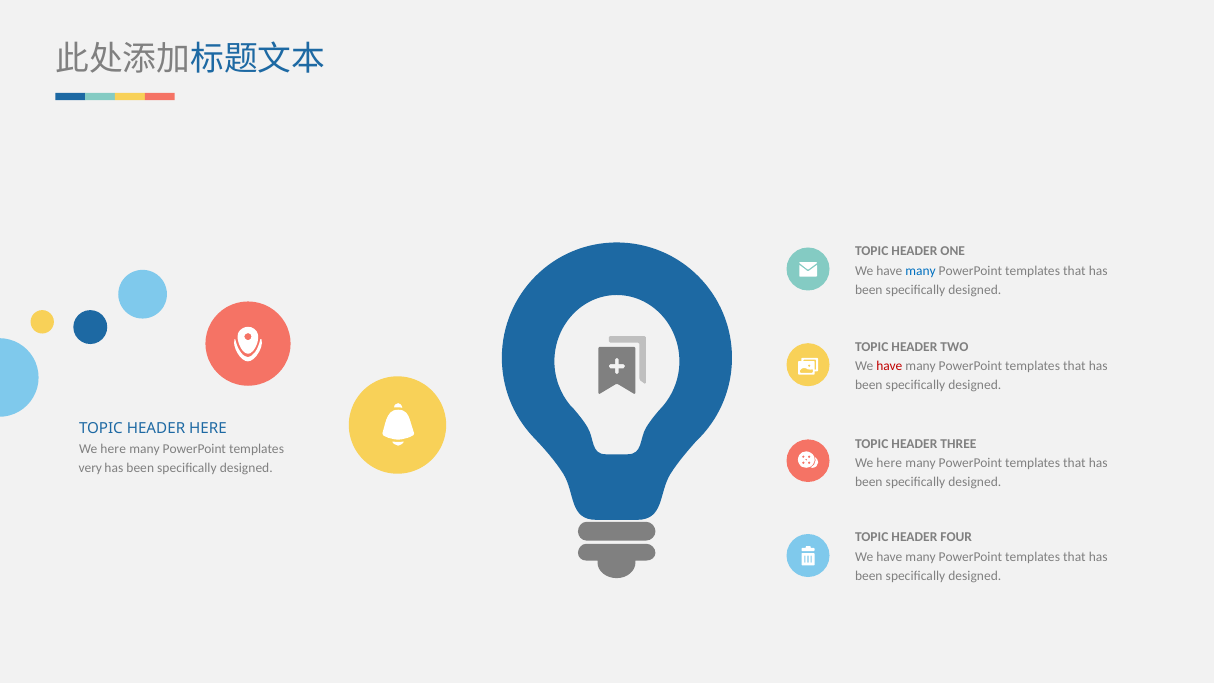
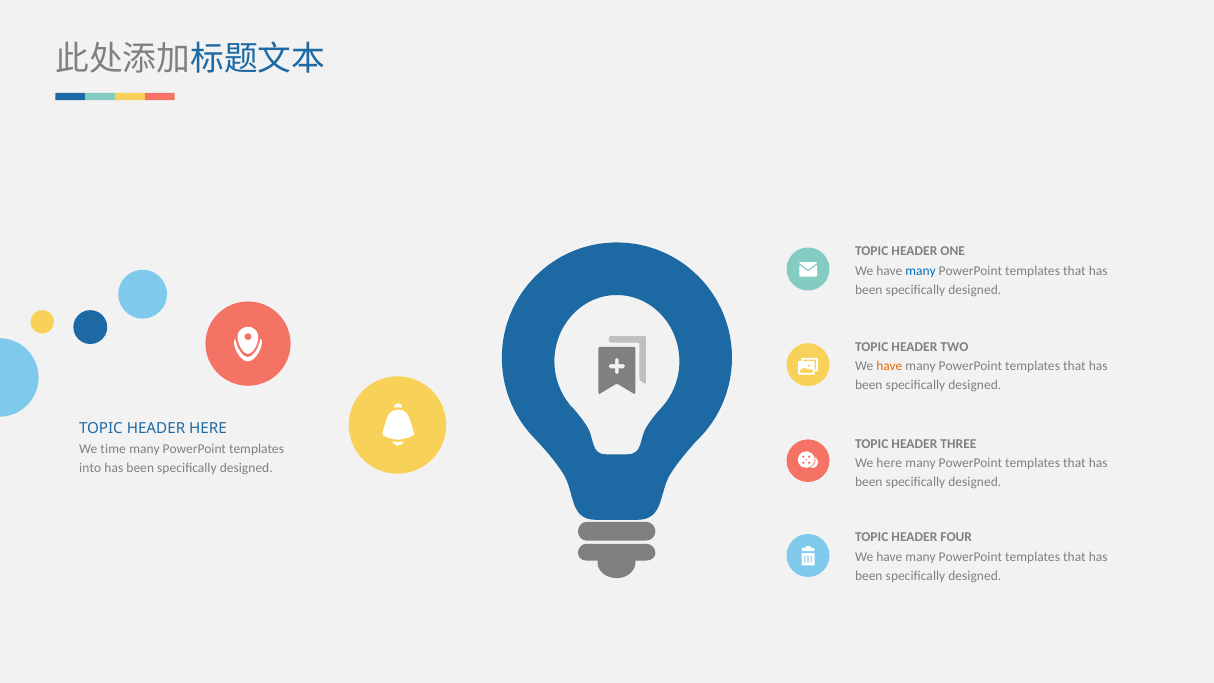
have at (889, 366) colour: red -> orange
here at (113, 449): here -> time
very: very -> into
